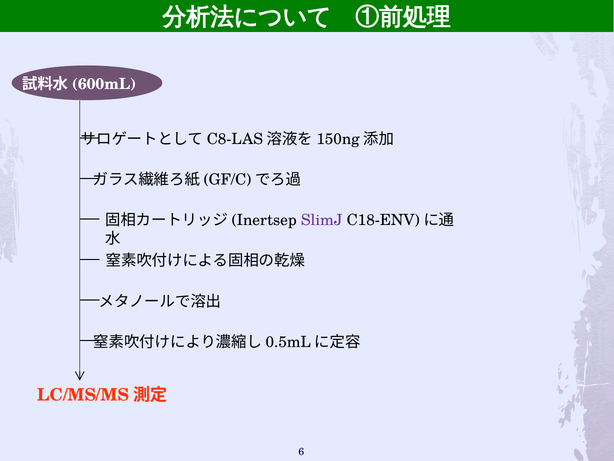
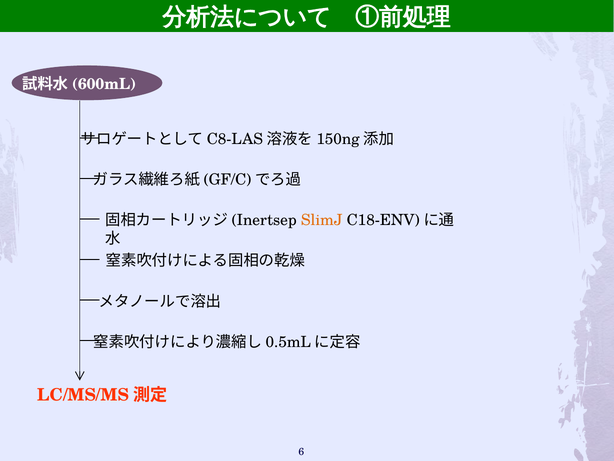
SlimJ colour: purple -> orange
